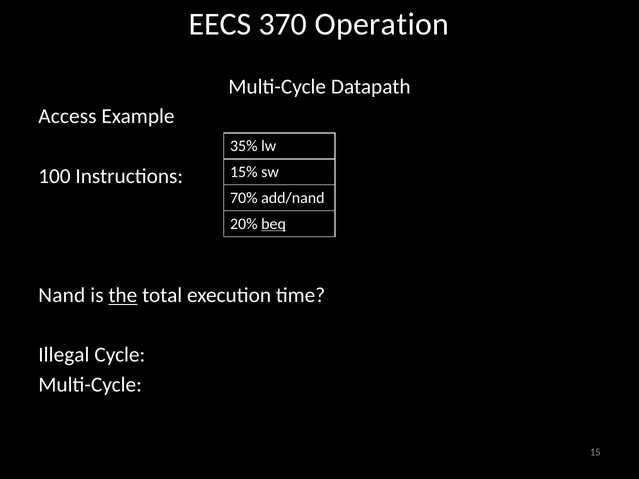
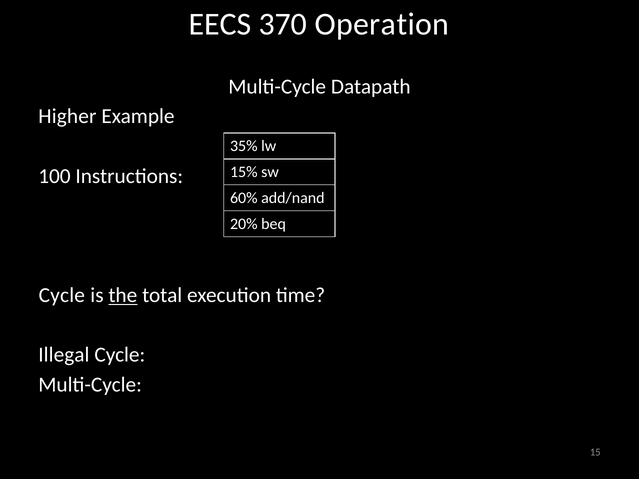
Access: Access -> Higher
70%: 70% -> 60%
beq underline: present -> none
Nand at (62, 295): Nand -> Cycle
